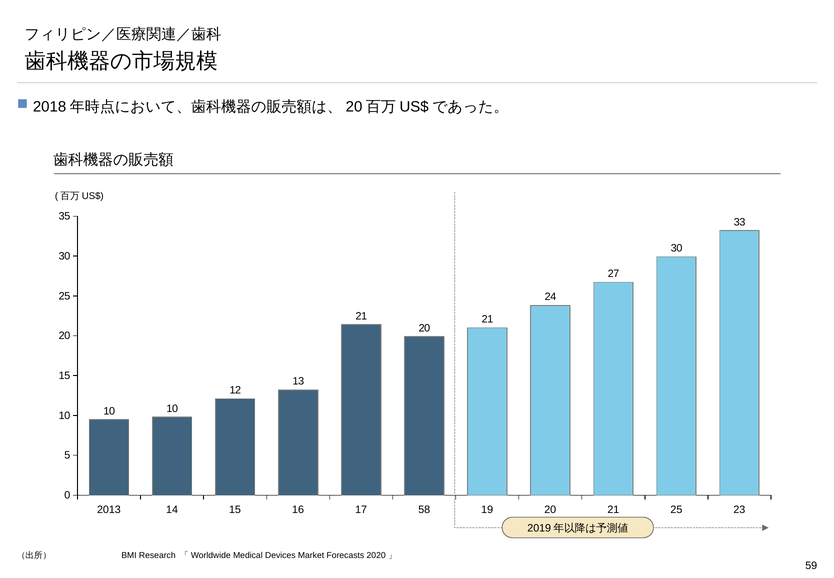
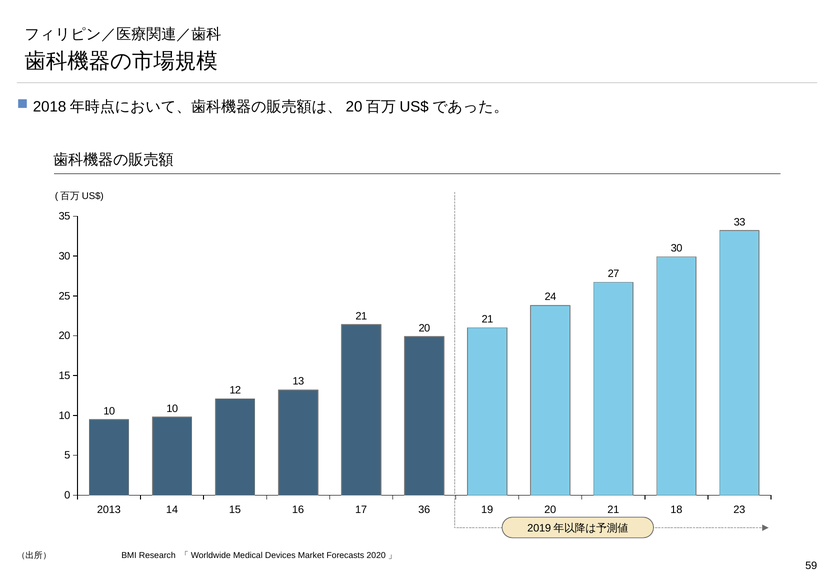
58: 58 -> 36
21 25: 25 -> 18
